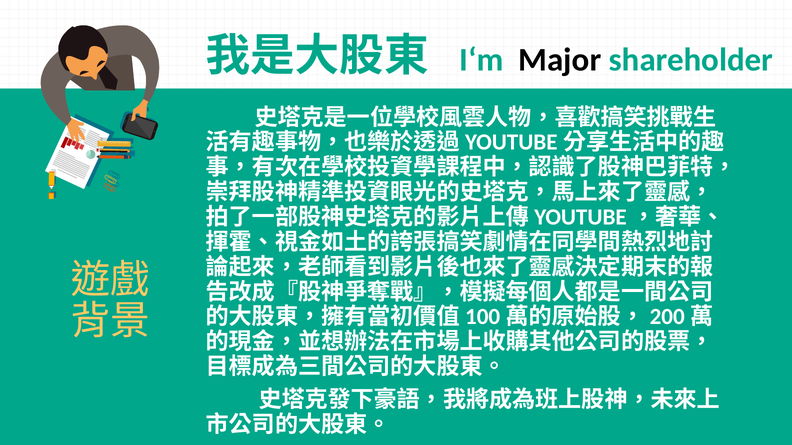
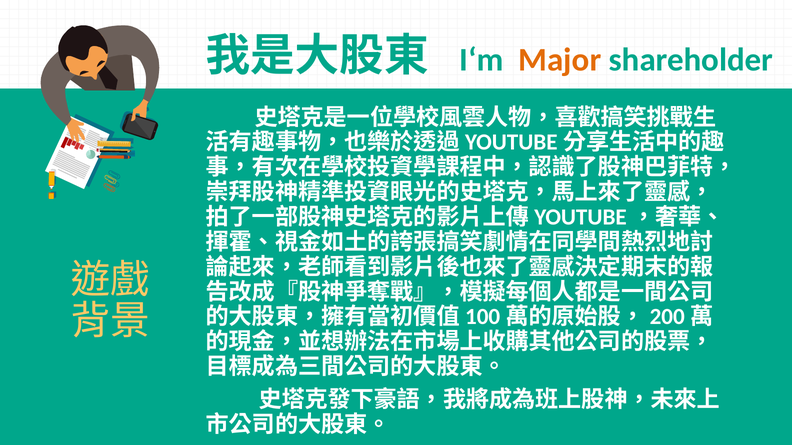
Major colour: black -> orange
